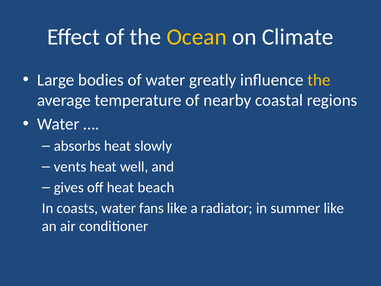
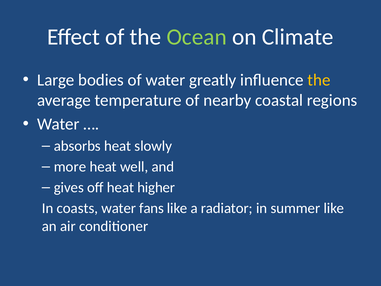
Ocean colour: yellow -> light green
vents: vents -> more
beach: beach -> higher
